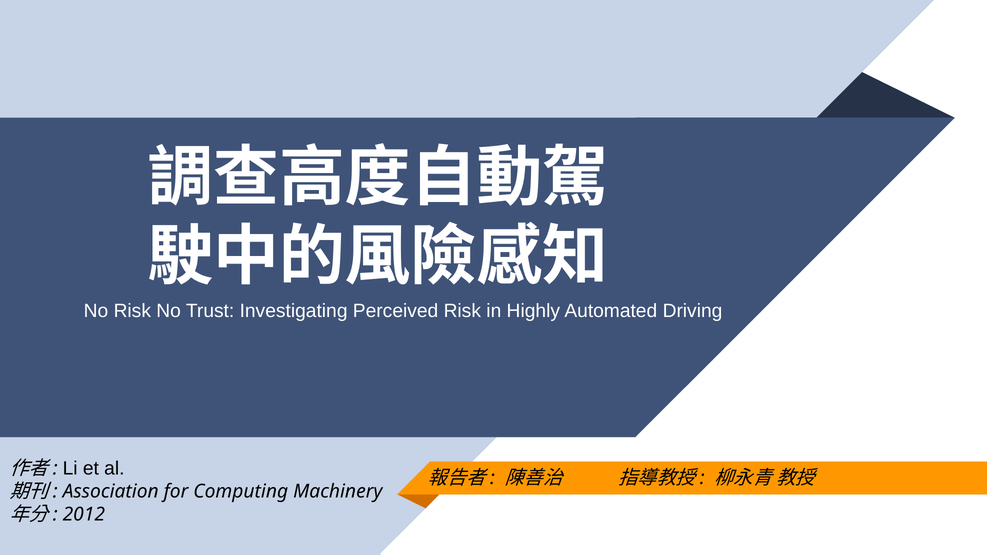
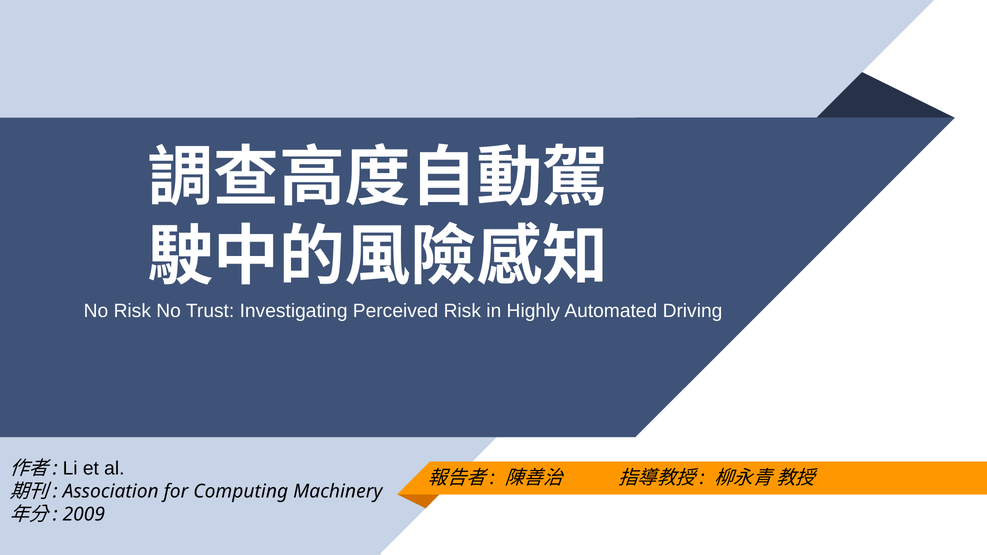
2012: 2012 -> 2009
